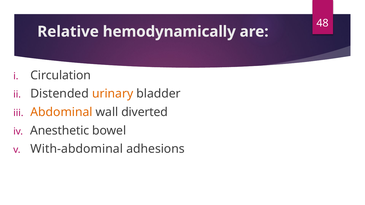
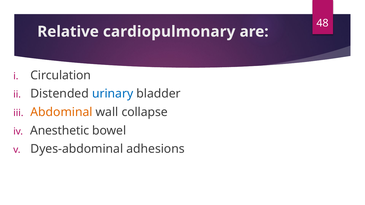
hemodynamically: hemodynamically -> cardiopulmonary
urinary colour: orange -> blue
diverted: diverted -> collapse
With-abdominal: With-abdominal -> Dyes-abdominal
